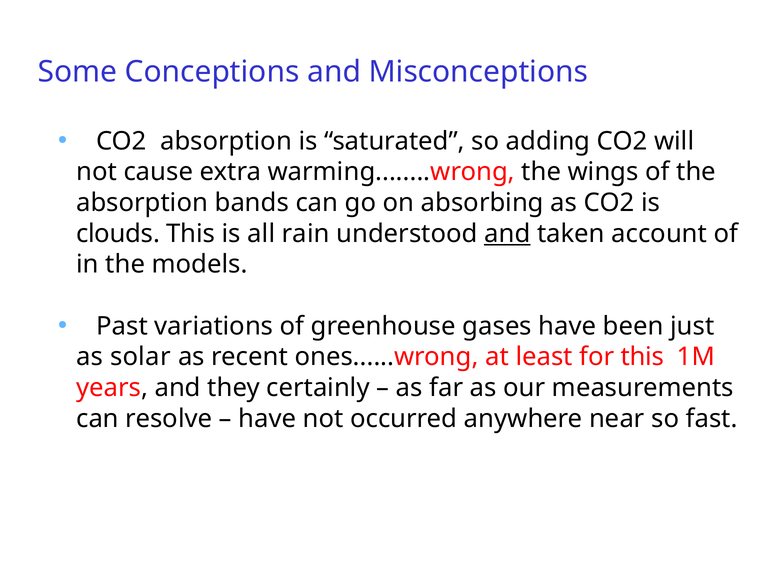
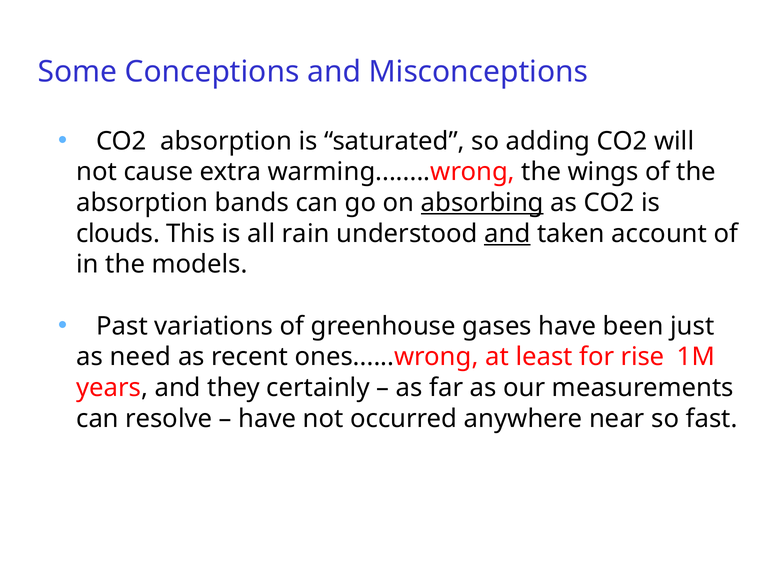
absorbing underline: none -> present
solar: solar -> need
for this: this -> rise
